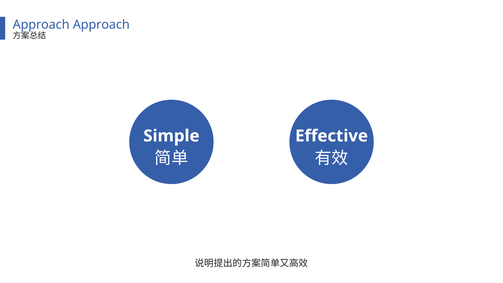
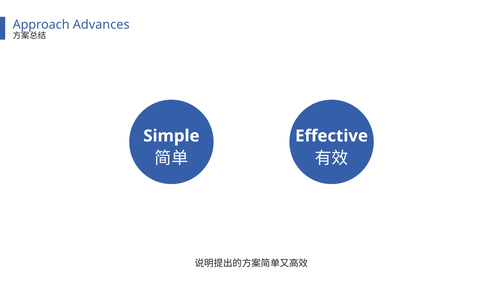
Approach Approach: Approach -> Advances
